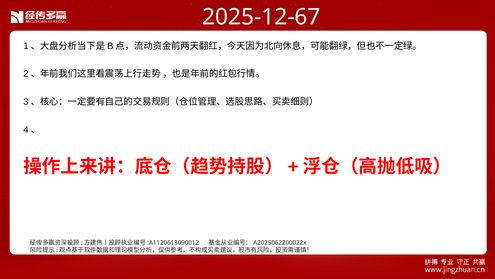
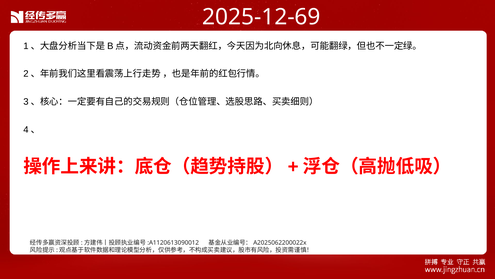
2025-12-67: 2025-12-67 -> 2025-12-69
